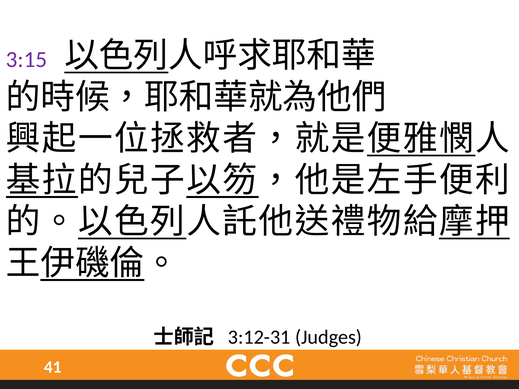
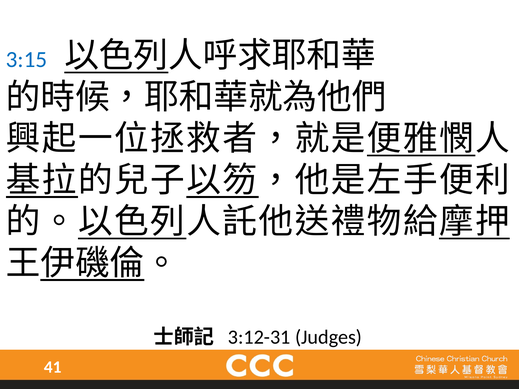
3:15 colour: purple -> blue
